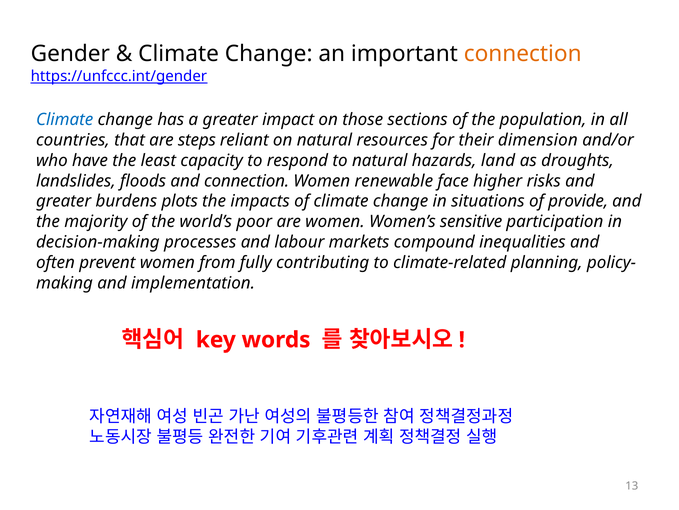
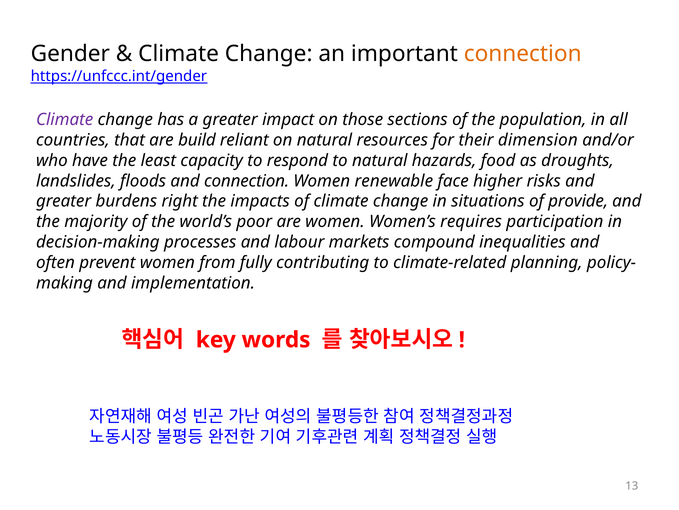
Climate at (65, 120) colour: blue -> purple
steps: steps -> build
land: land -> food
plots: plots -> right
sensitive: sensitive -> requires
